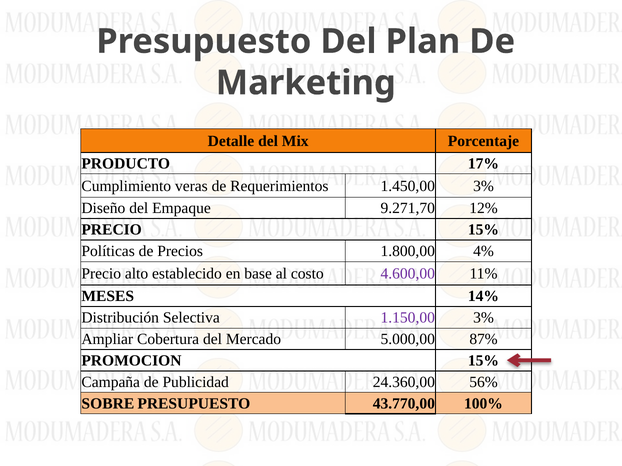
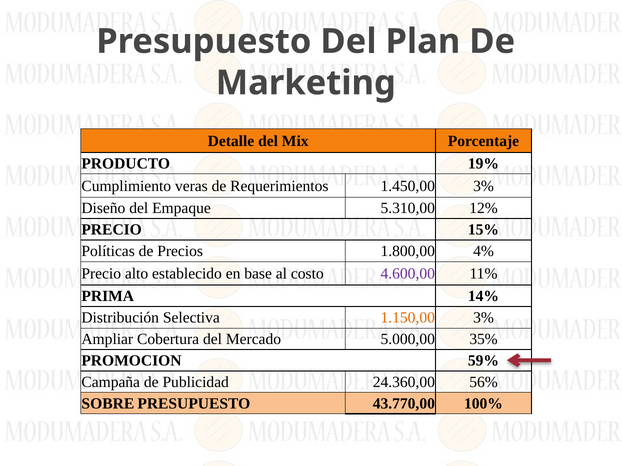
17%: 17% -> 19%
9.271,70: 9.271,70 -> 5.310,00
MESES: MESES -> PRIMA
1.150,00 colour: purple -> orange
87%: 87% -> 35%
PROMOCION 15%: 15% -> 59%
